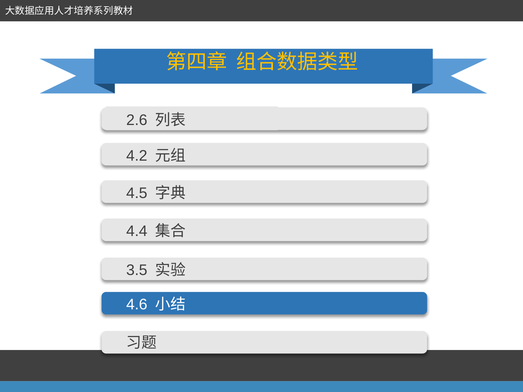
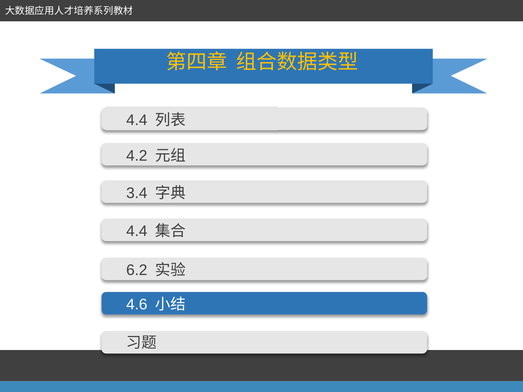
2.6 at (137, 120): 2.6 -> 4.4
4.5: 4.5 -> 3.4
3.5: 3.5 -> 6.2
